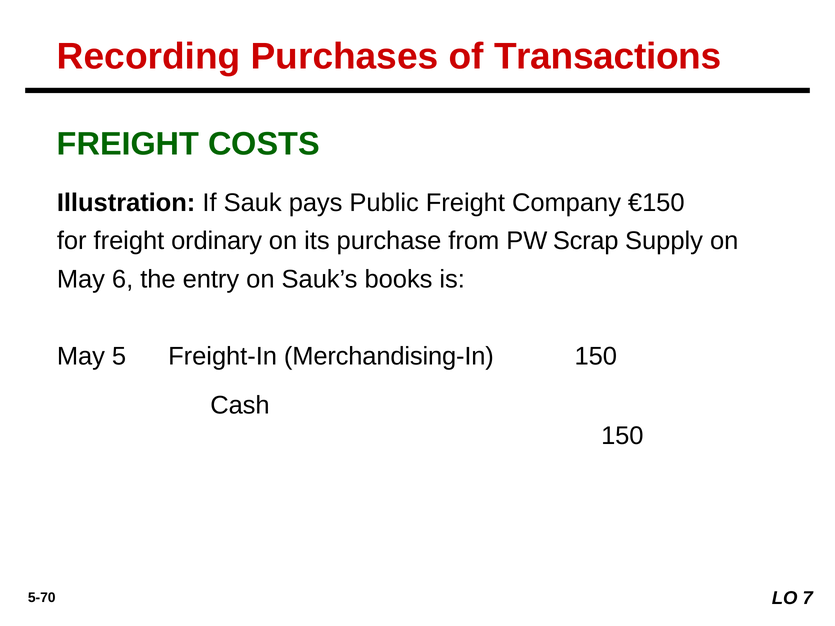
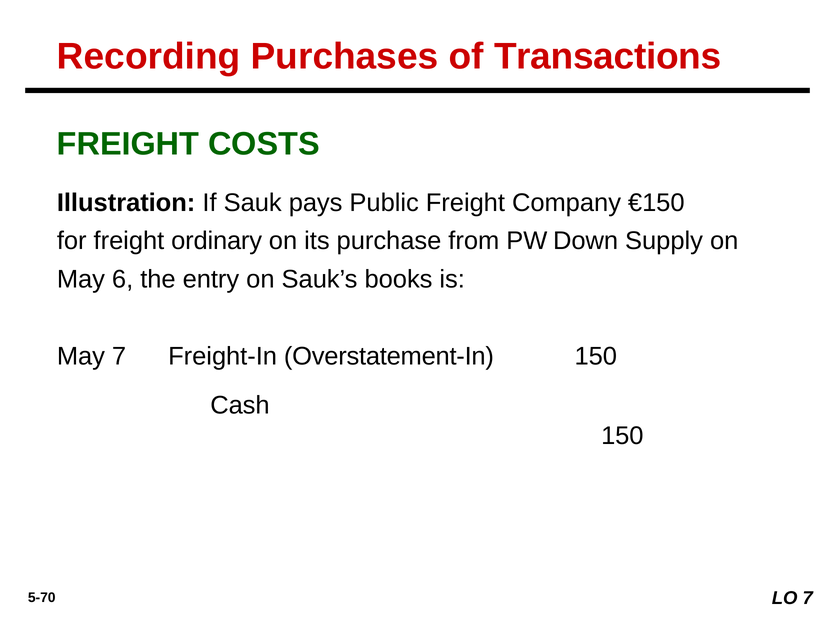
Scrap: Scrap -> Down
May 5: 5 -> 7
Merchandising-In: Merchandising-In -> Overstatement-In
